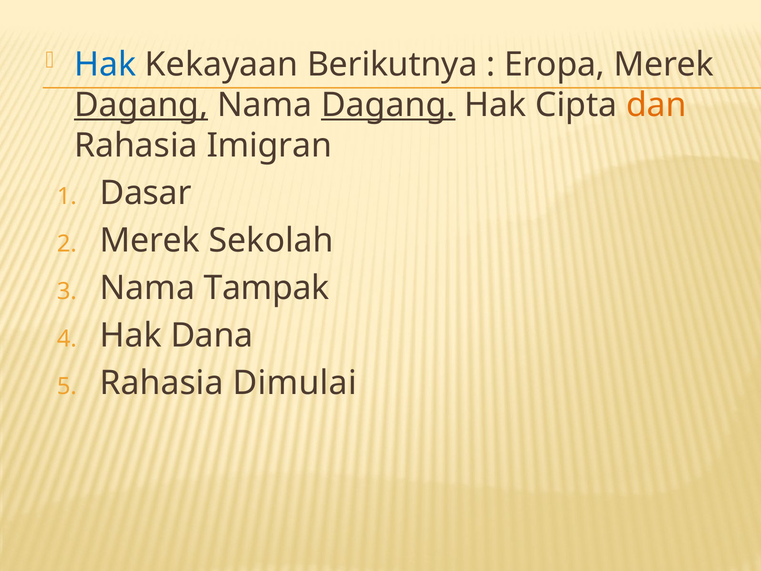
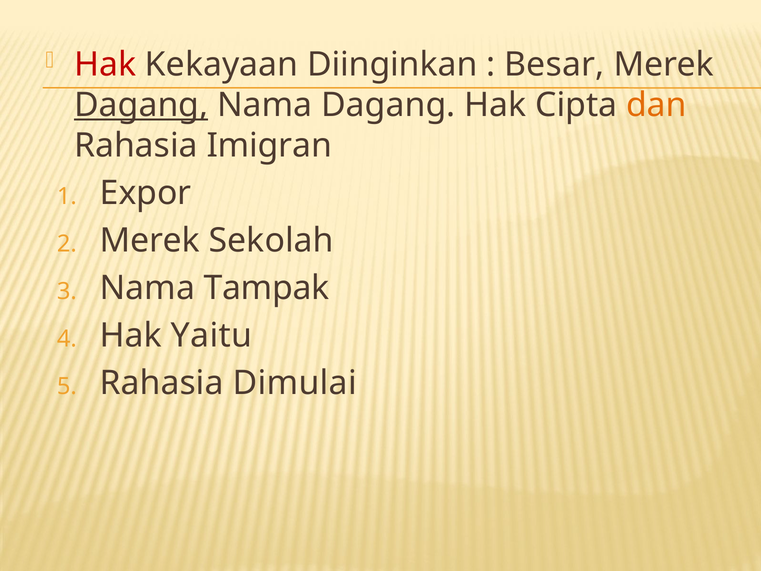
Hak at (105, 64) colour: blue -> red
Berikutnya: Berikutnya -> Diinginkan
Eropa: Eropa -> Besar
Dagang at (388, 105) underline: present -> none
Dasar: Dasar -> Expor
Dana: Dana -> Yaitu
